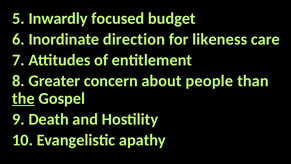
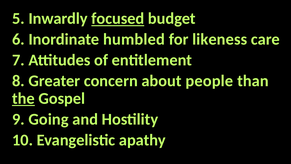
focused underline: none -> present
direction: direction -> humbled
Death: Death -> Going
